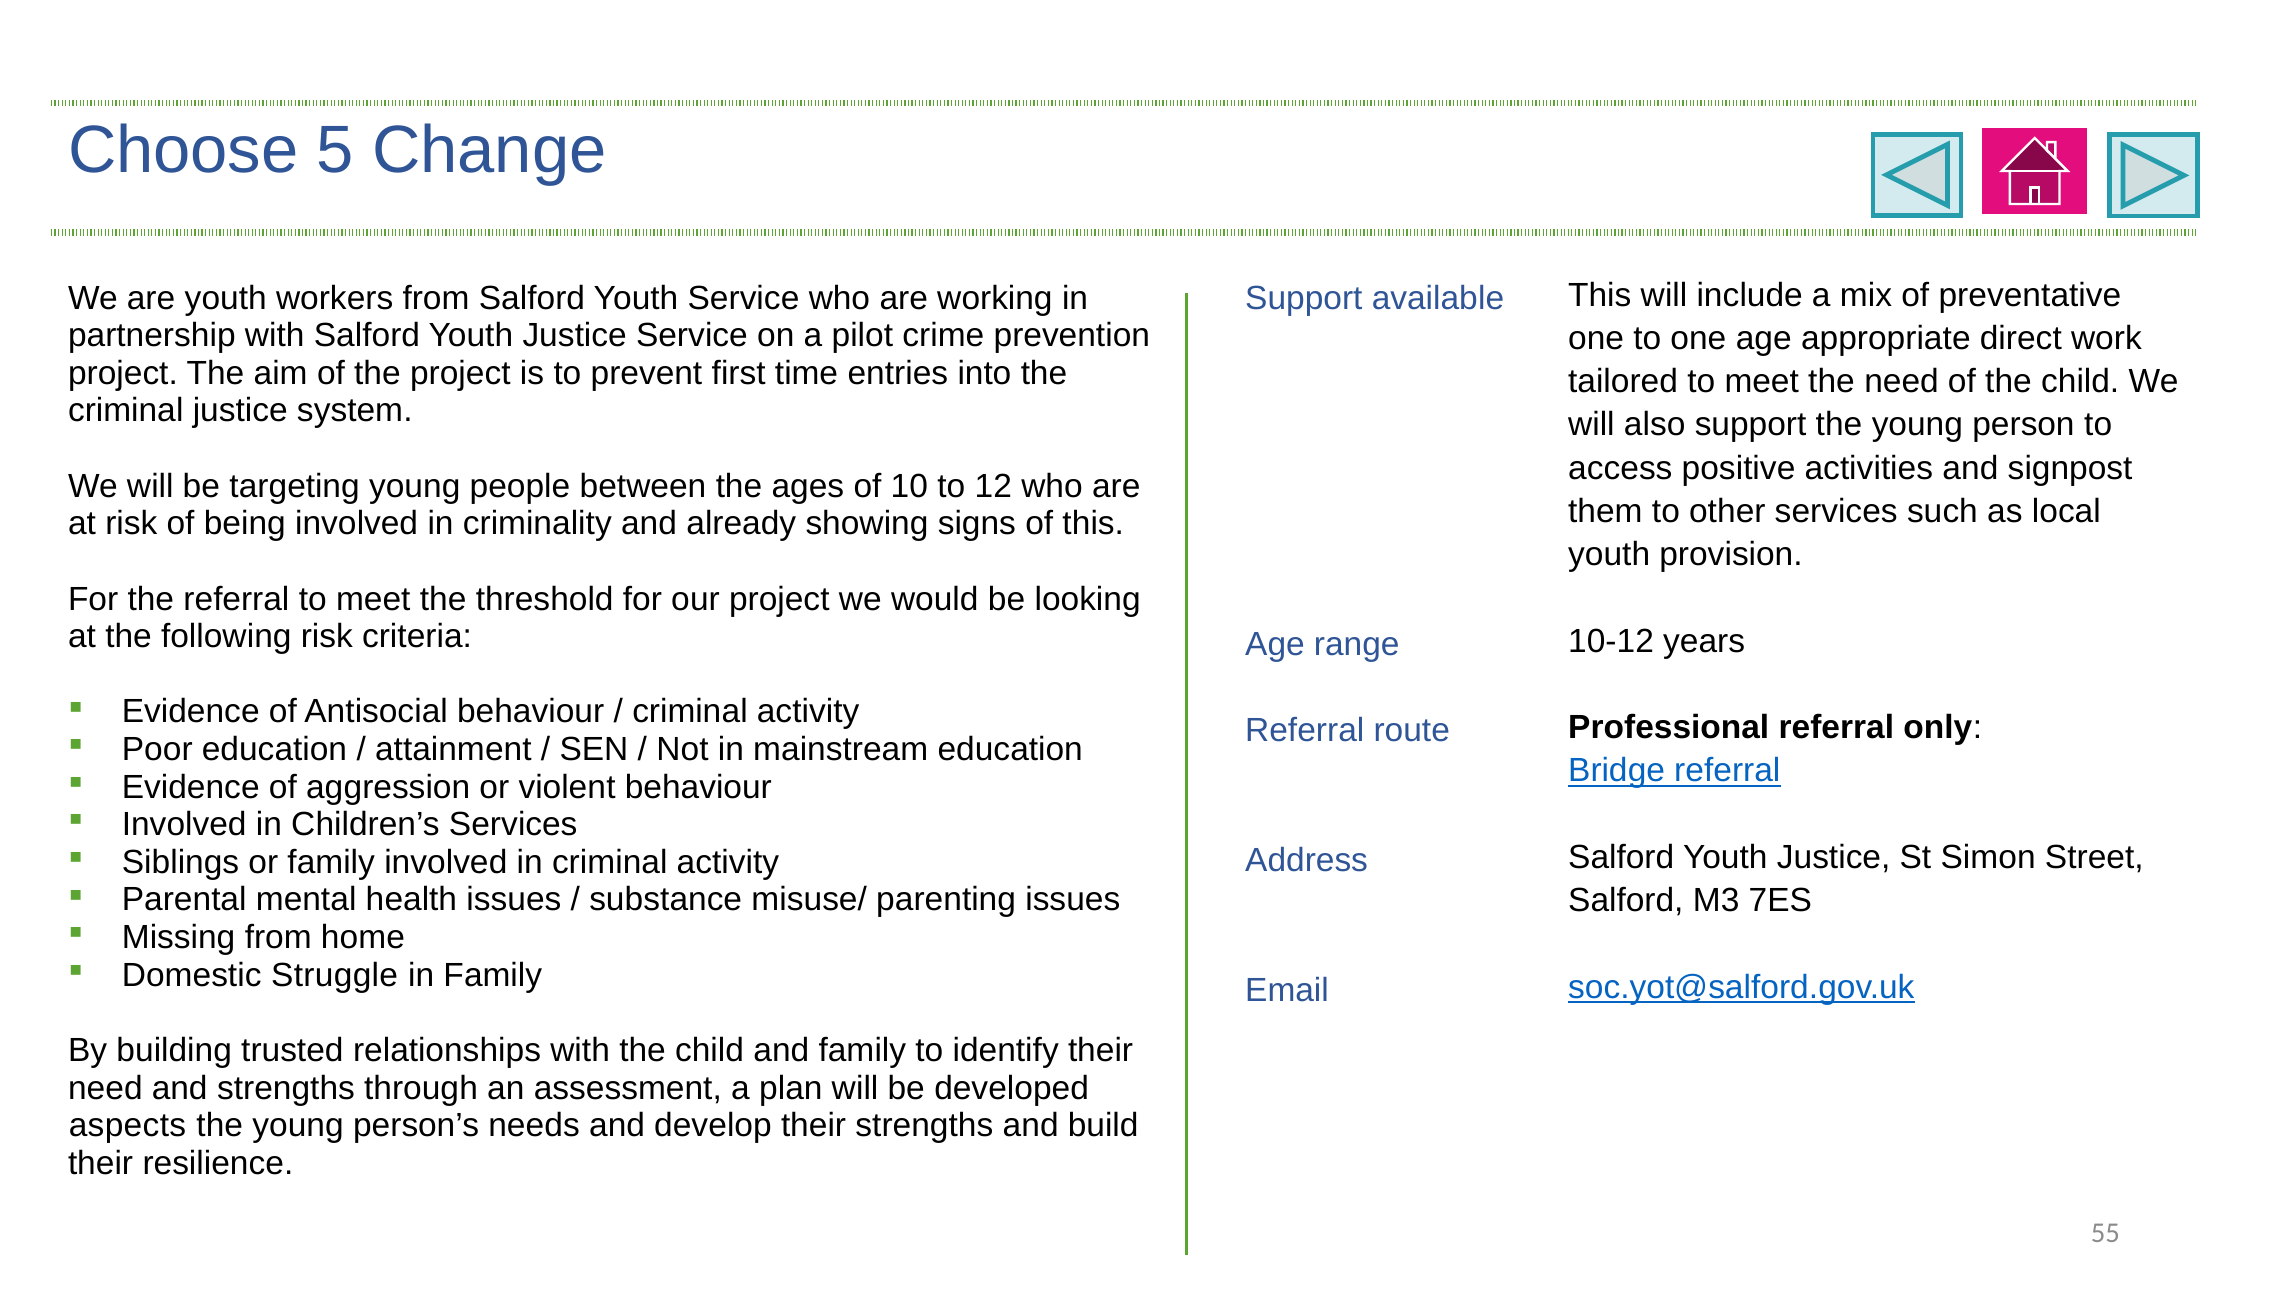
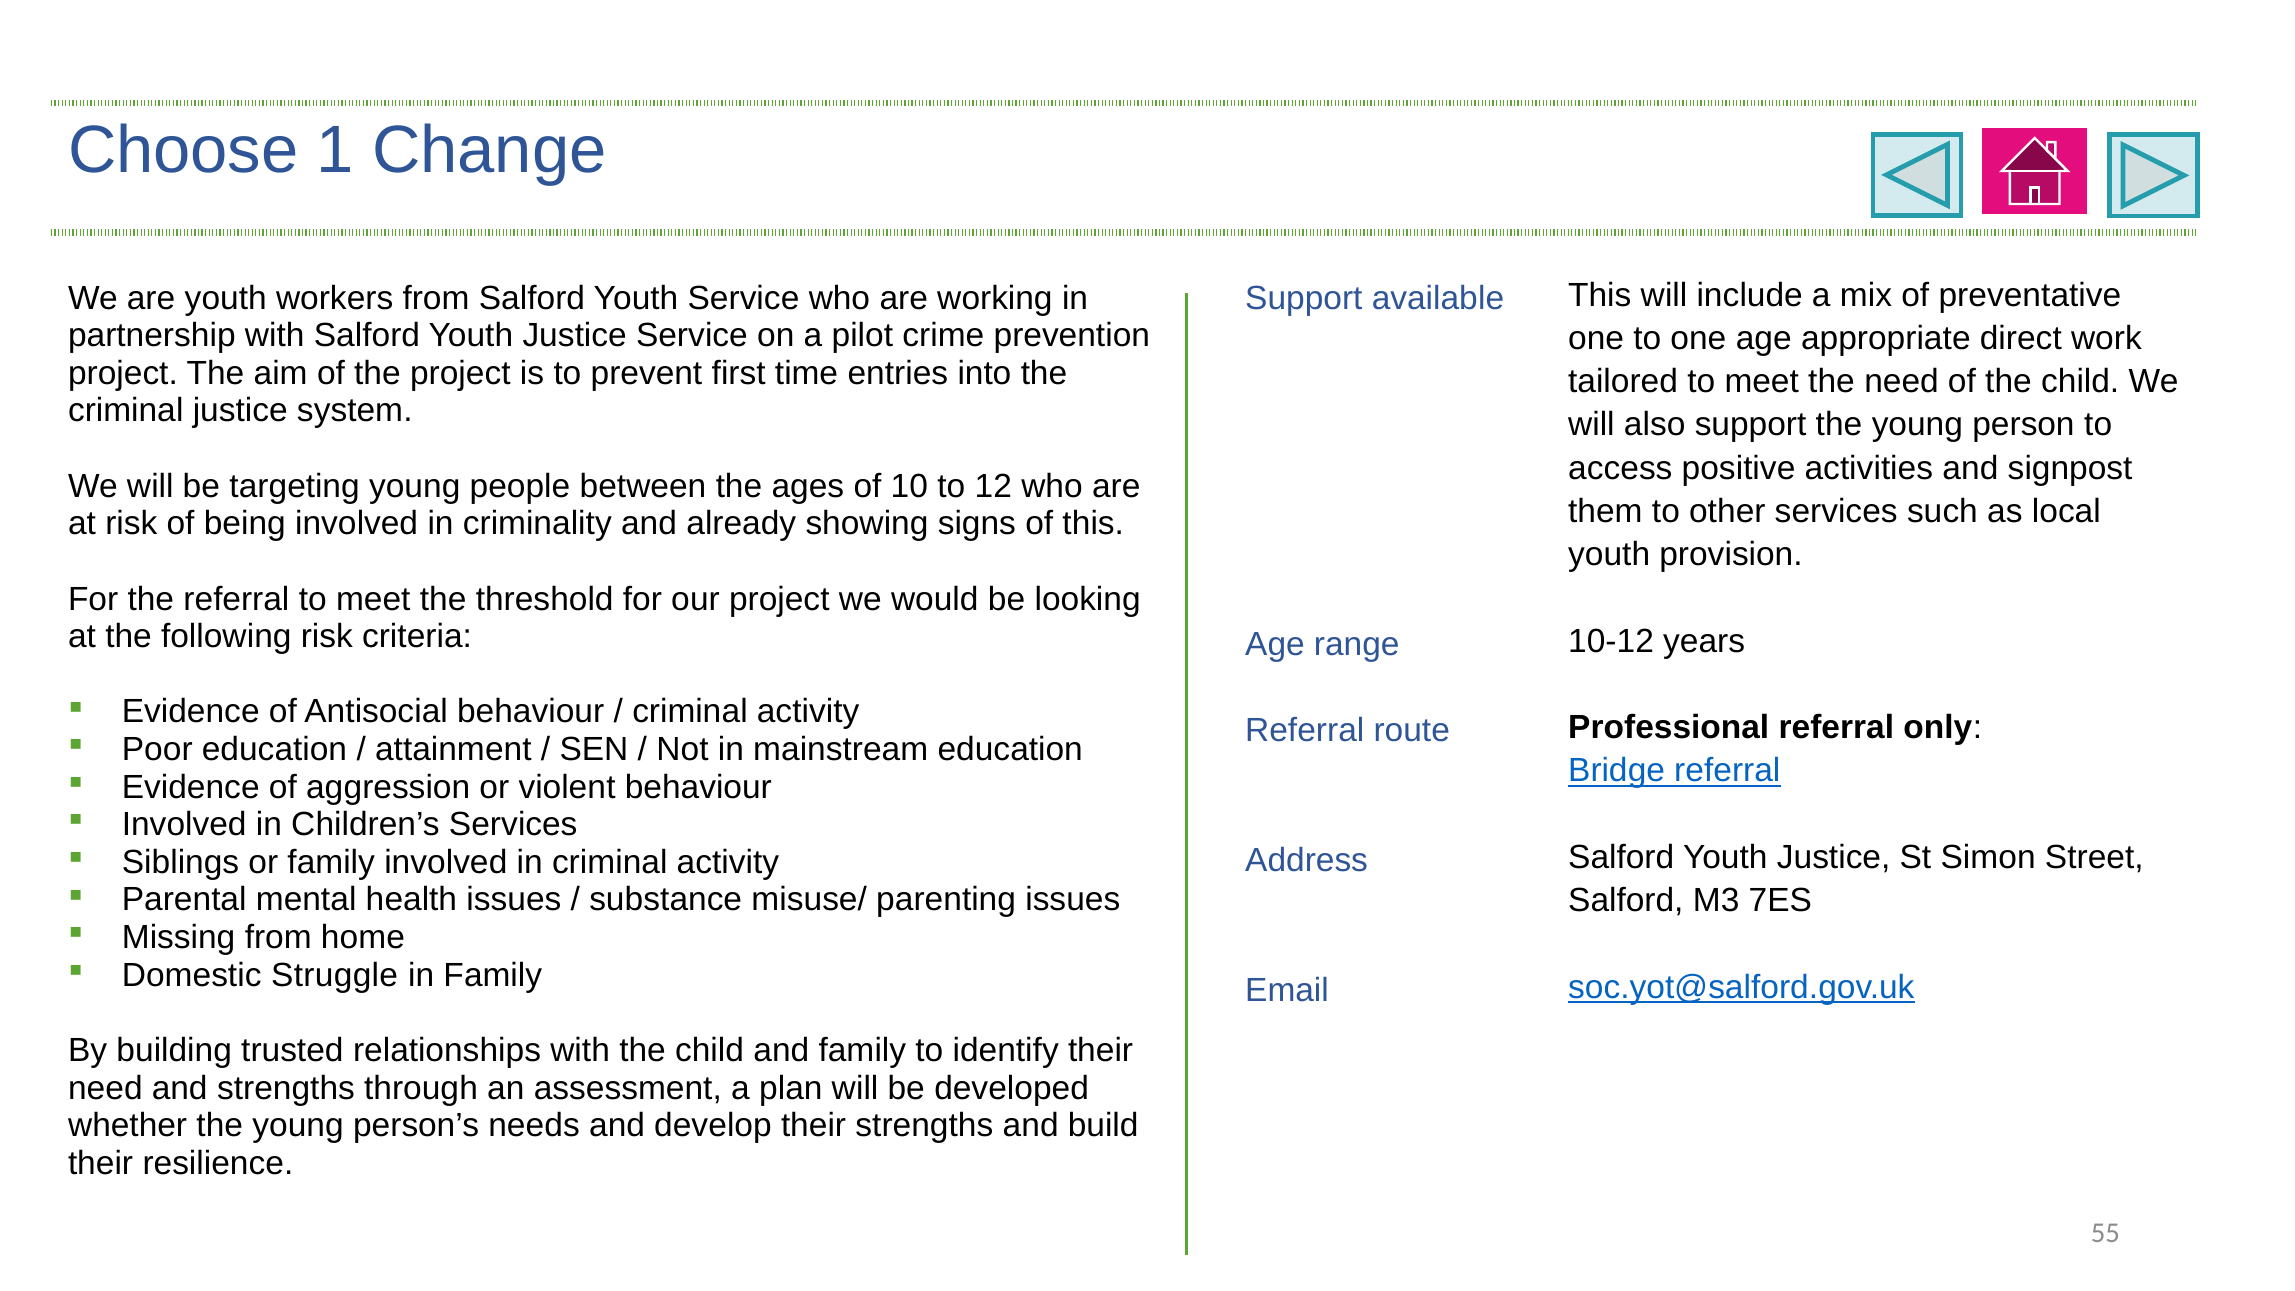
5: 5 -> 1
aspects: aspects -> whether
